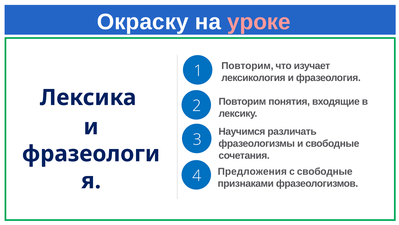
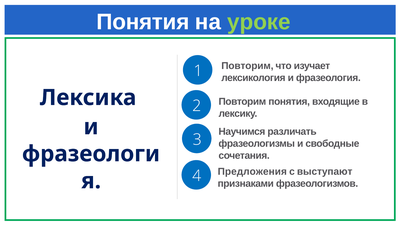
Окраску at (143, 22): Окраску -> Понятия
уроке colour: pink -> light green
с свободные: свободные -> выступают
